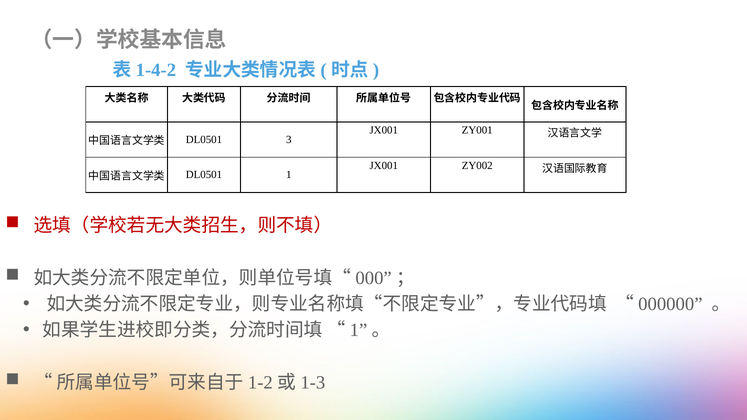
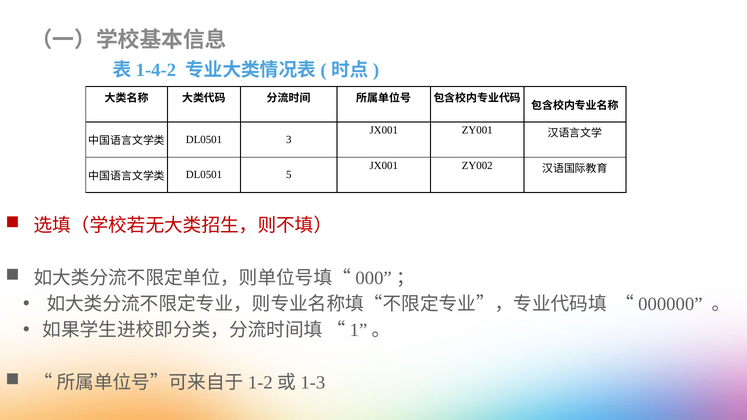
1: 1 -> 5
